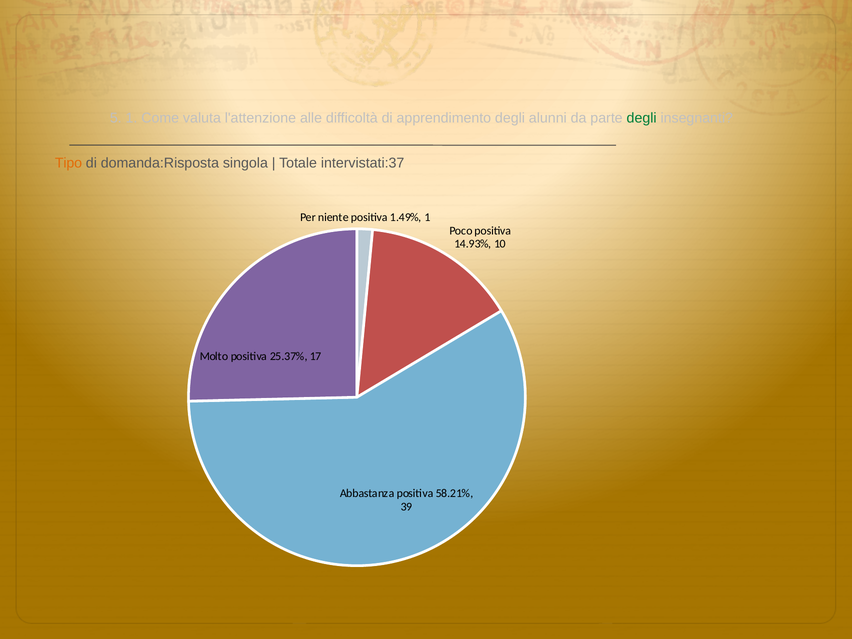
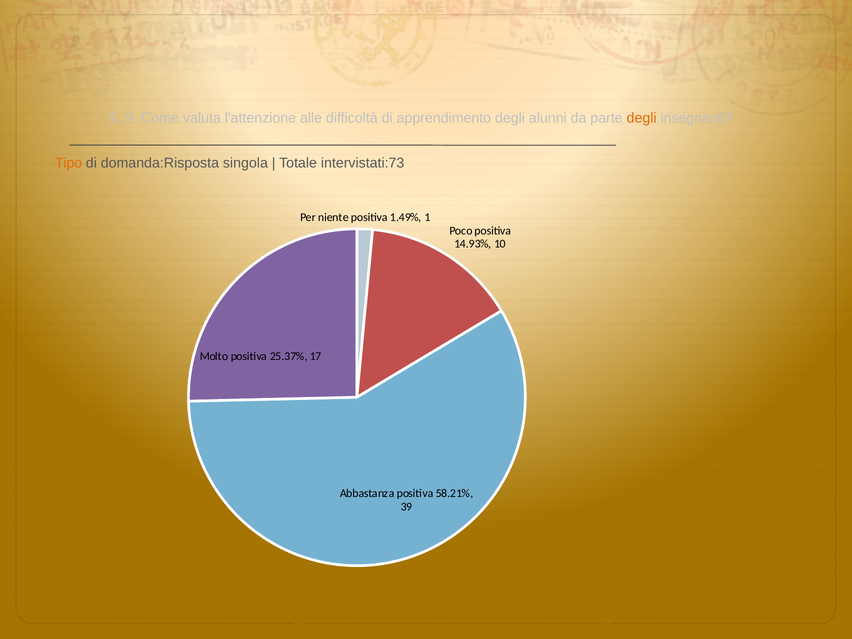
5 1: 1 -> 9
degli at (642, 118) colour: green -> orange
intervistati:37: intervistati:37 -> intervistati:73
